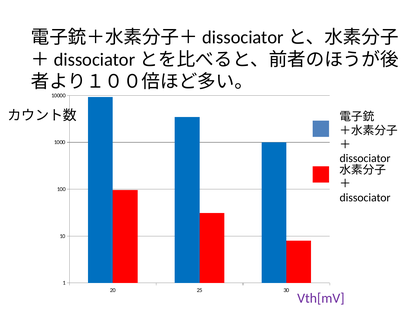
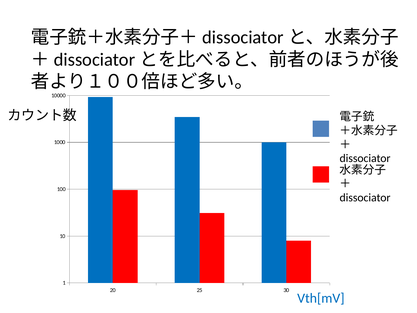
Vth[mV colour: purple -> blue
